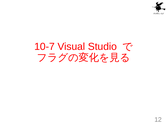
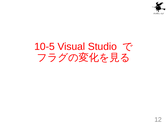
10-7: 10-7 -> 10-5
